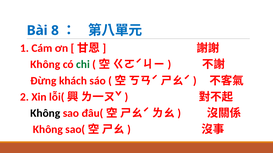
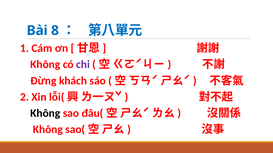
chi colour: green -> purple
